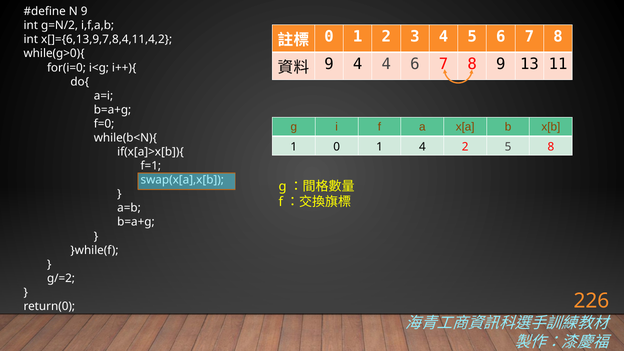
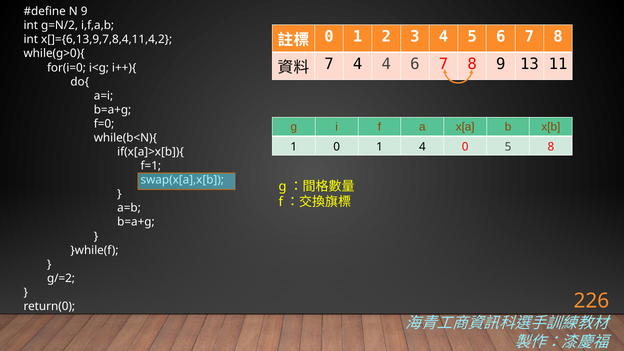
9 at (329, 64): 9 -> 7
4 2: 2 -> 0
